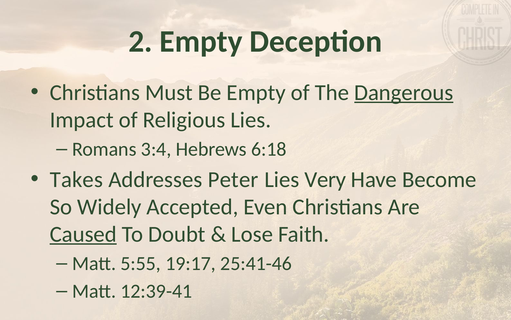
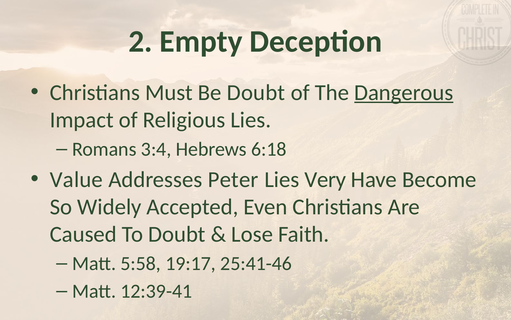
Be Empty: Empty -> Doubt
Takes: Takes -> Value
Caused underline: present -> none
5:55: 5:55 -> 5:58
